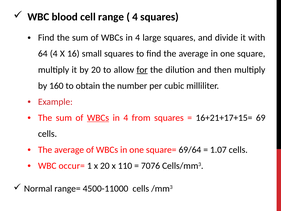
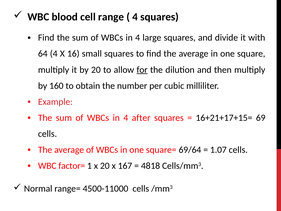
WBCs at (98, 118) underline: present -> none
from: from -> after
occur=: occur= -> factor=
110: 110 -> 167
7076: 7076 -> 4818
